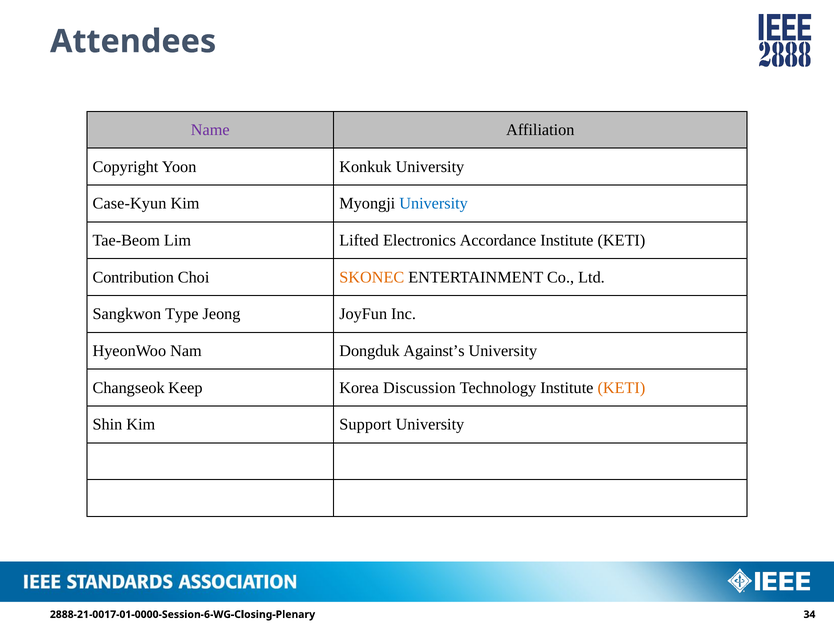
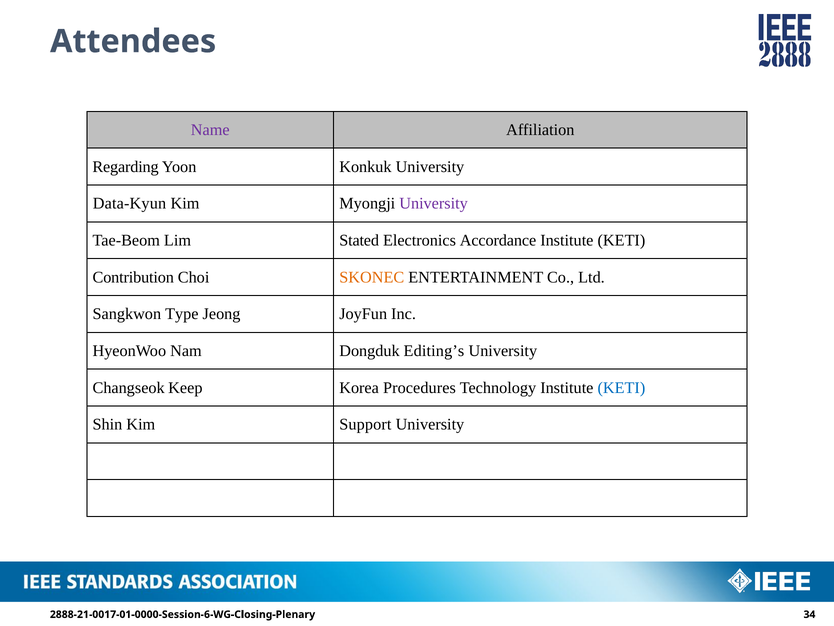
Copyright: Copyright -> Regarding
Case-Kyun: Case-Kyun -> Data-Kyun
University at (434, 203) colour: blue -> purple
Lifted: Lifted -> Stated
Against’s: Against’s -> Editing’s
Discussion: Discussion -> Procedures
KETI at (621, 387) colour: orange -> blue
